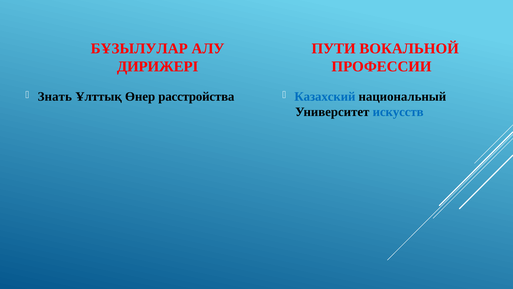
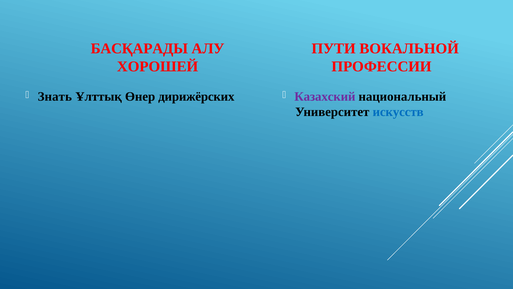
БҰЗЫЛУЛАР: БҰЗЫЛУЛАР -> БАСҚАРАДЫ
ДИРИЖЕРІ: ДИРИЖЕРІ -> ХОРОШЕЙ
расстройства: расстройства -> дирижёрских
Казахский colour: blue -> purple
